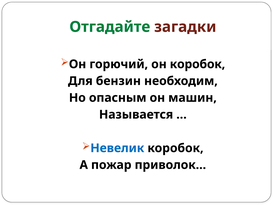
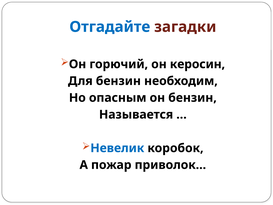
Отгадайте colour: green -> blue
он коробок: коробок -> керосин
он машин: машин -> бензин
